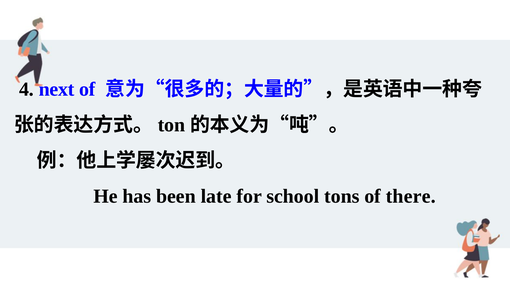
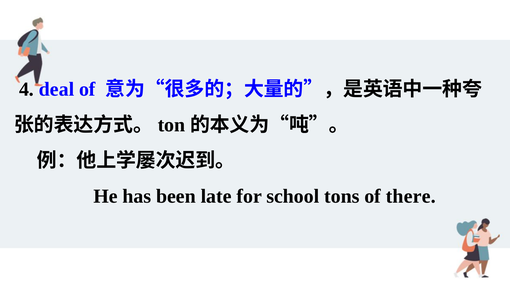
next: next -> deal
